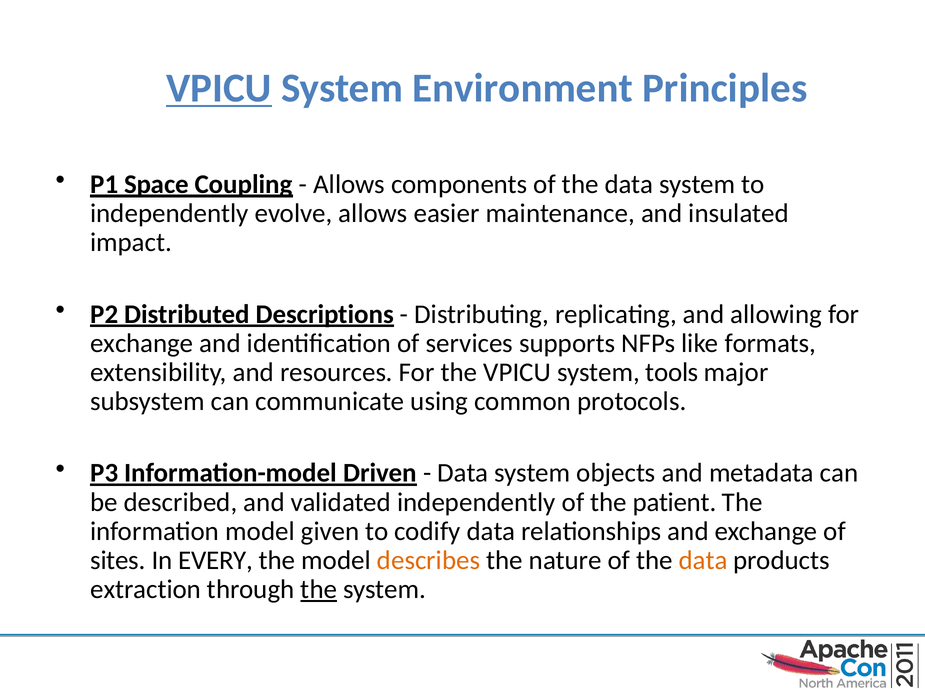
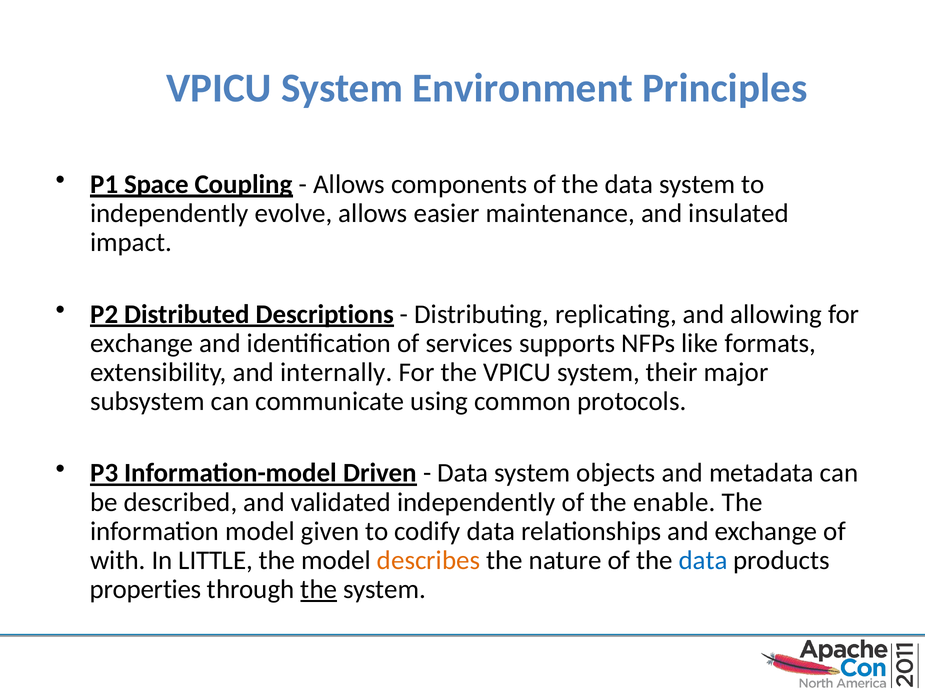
VPICU at (219, 88) underline: present -> none
resources: resources -> internally
tools: tools -> their
patient: patient -> enable
sites: sites -> with
EVERY: EVERY -> LITTLE
data at (703, 561) colour: orange -> blue
extraction: extraction -> properties
